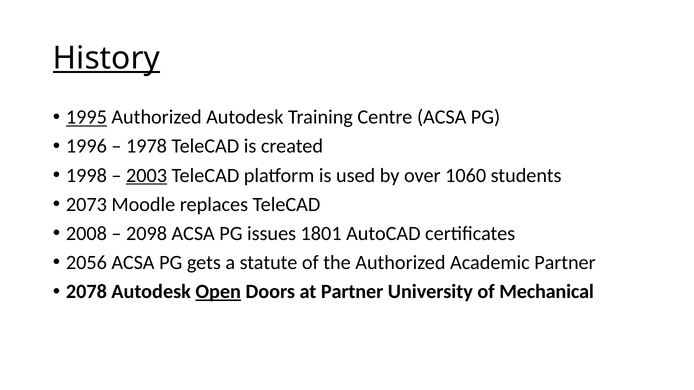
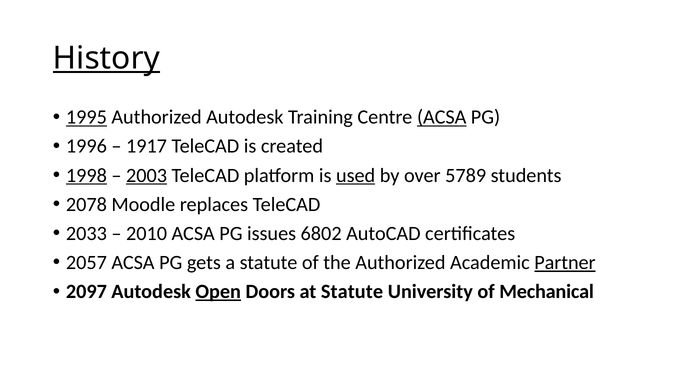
ACSA at (442, 117) underline: none -> present
1978: 1978 -> 1917
1998 underline: none -> present
used underline: none -> present
1060: 1060 -> 5789
2073: 2073 -> 2078
2008: 2008 -> 2033
2098: 2098 -> 2010
1801: 1801 -> 6802
2056: 2056 -> 2057
Partner at (565, 263) underline: none -> present
2078: 2078 -> 2097
at Partner: Partner -> Statute
